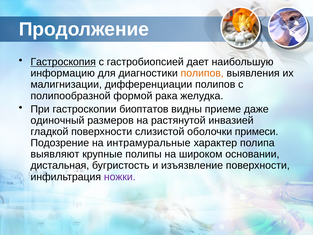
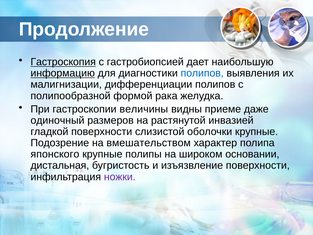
информацию underline: none -> present
полипов at (202, 73) colour: orange -> blue
биоптатов: биоптатов -> величины
оболочки примеси: примеси -> крупные
интрамуральные: интрамуральные -> вмешательством
выявляют: выявляют -> японского
